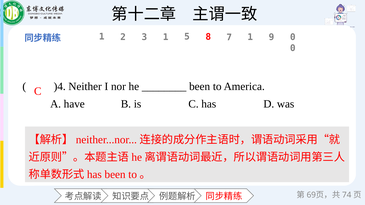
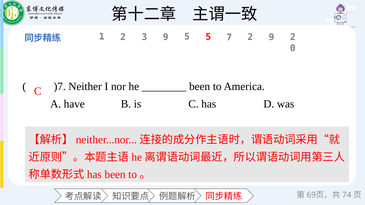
1 2 1: 1 -> 9
5 8: 8 -> 5
7 1: 1 -> 2
9 0: 0 -> 2
)4: )4 -> )7
